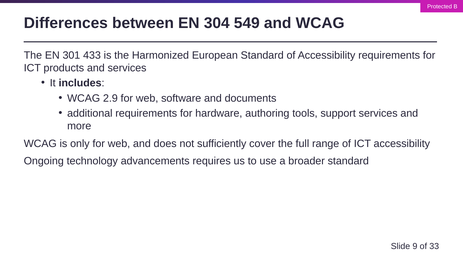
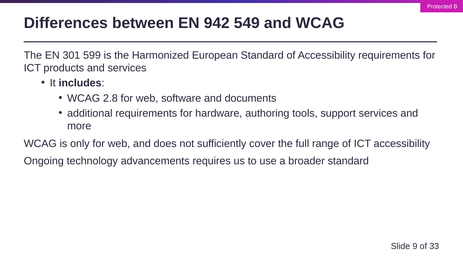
304: 304 -> 942
433: 433 -> 599
2.9: 2.9 -> 2.8
